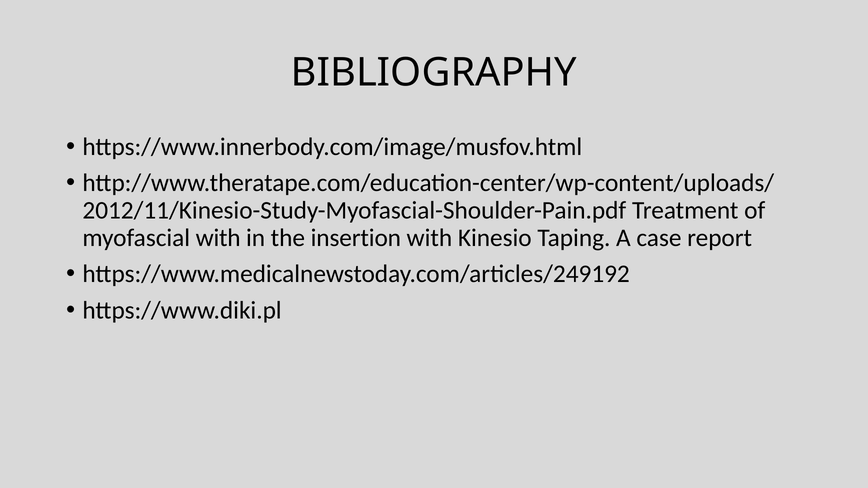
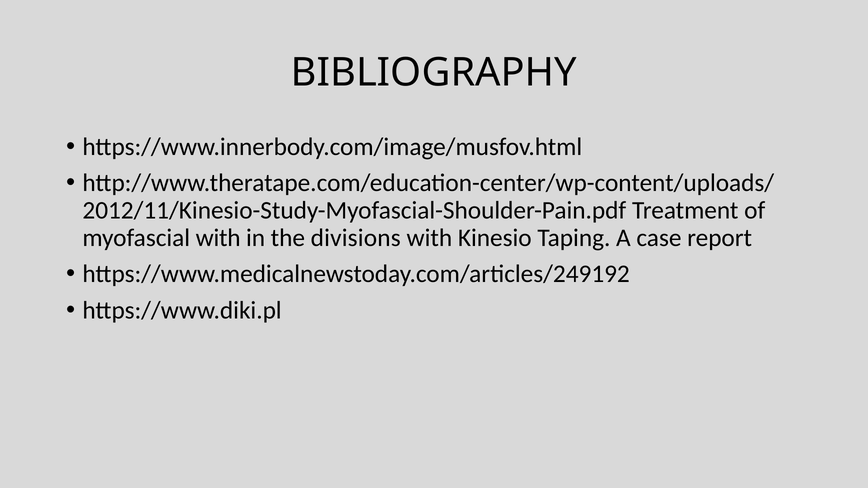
insertion: insertion -> divisions
